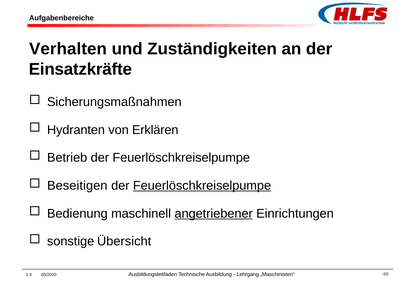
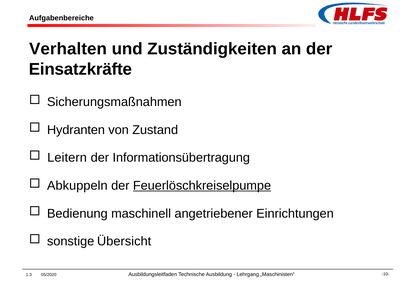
Erklären: Erklären -> Zustand
Betrieb: Betrieb -> Leitern
Feuerlöschkreiselpumpe at (181, 158): Feuerlöschkreiselpumpe -> Informationsübertragung
Beseitigen: Beseitigen -> Abkuppeln
angetriebener underline: present -> none
